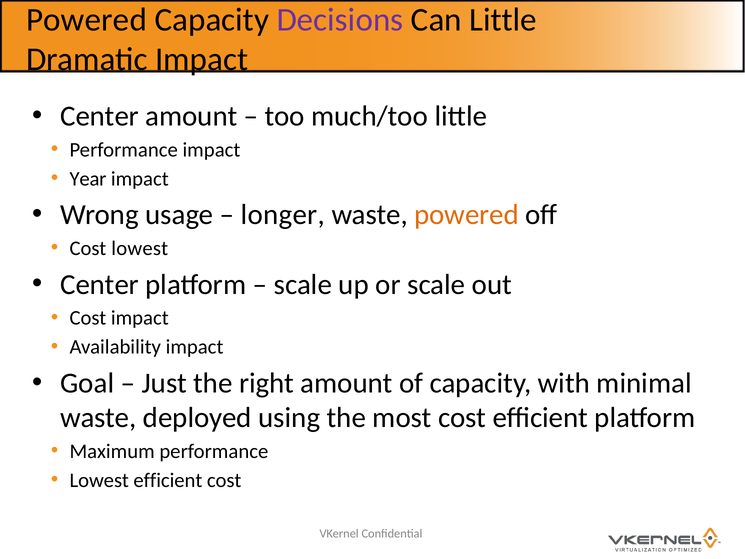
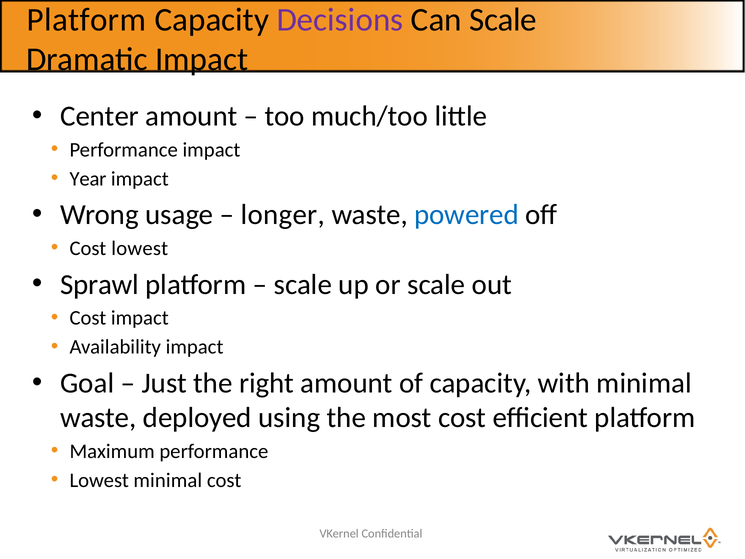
Powered at (87, 20): Powered -> Platform
Can Little: Little -> Scale
powered at (467, 215) colour: orange -> blue
Center at (100, 284): Center -> Sprawl
Lowest efficient: efficient -> minimal
